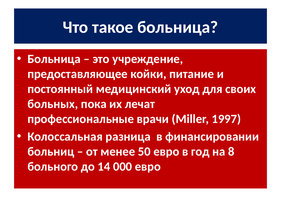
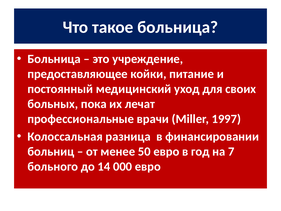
8: 8 -> 7
